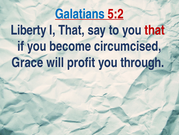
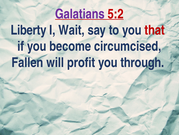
Galatians colour: blue -> purple
I That: That -> Wait
Grace: Grace -> Fallen
